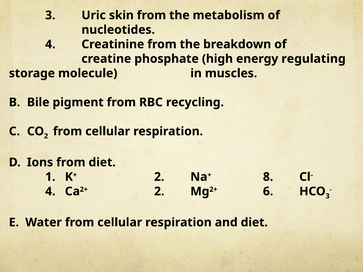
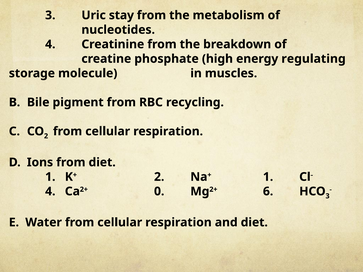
skin: skin -> stay
8 at (268, 177): 8 -> 1
2 at (159, 192): 2 -> 0
